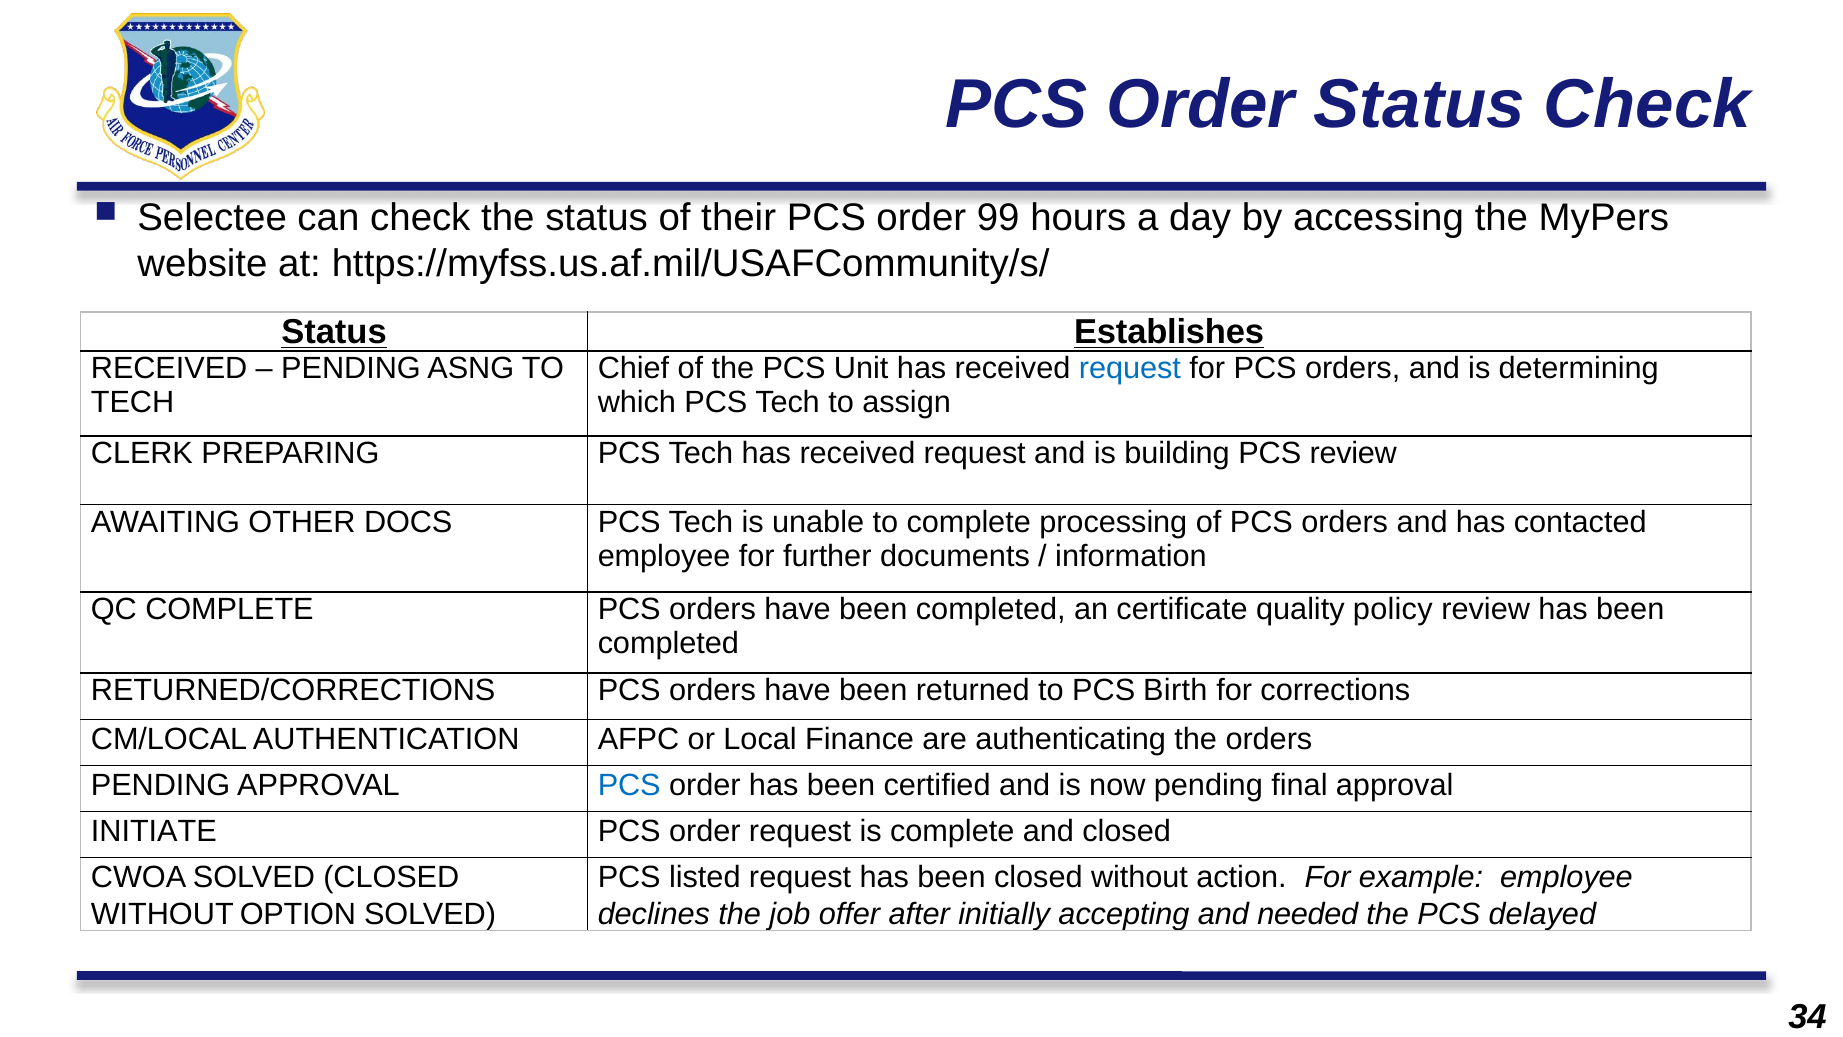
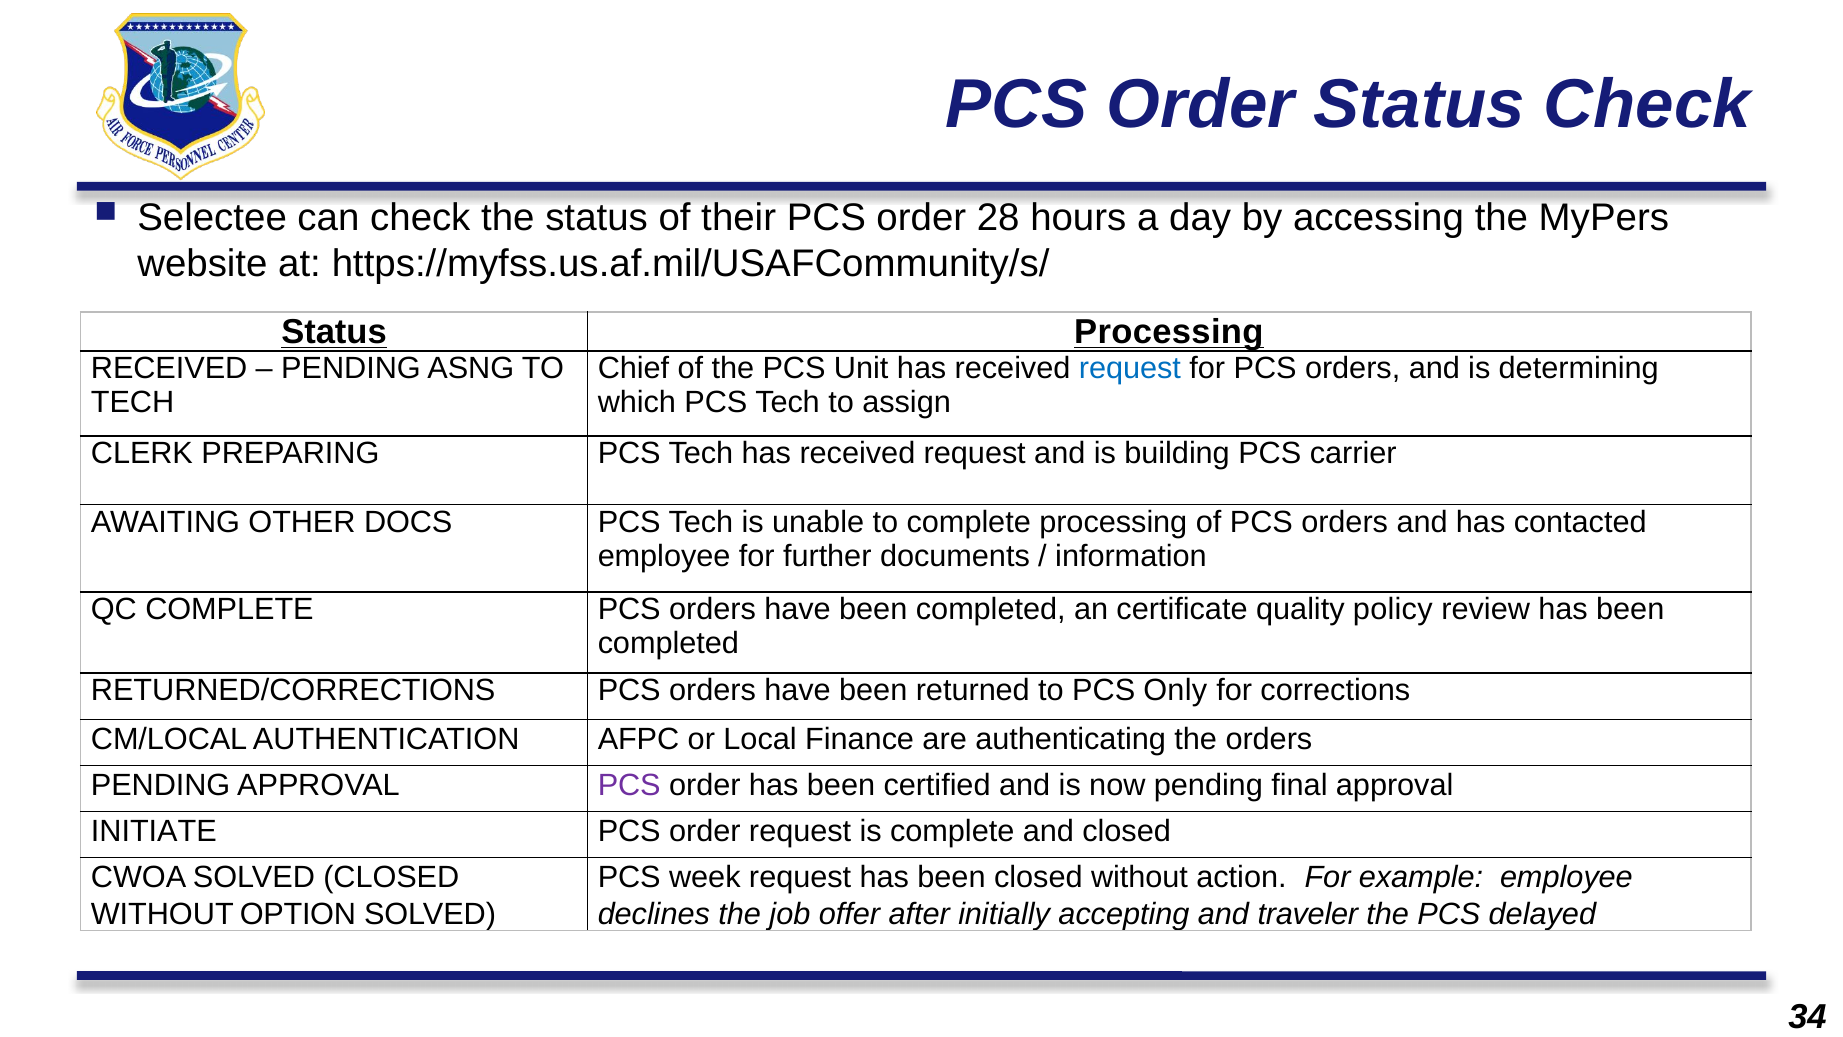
99: 99 -> 28
Status Establishes: Establishes -> Processing
PCS review: review -> carrier
Birth: Birth -> Only
PCS at (629, 785) colour: blue -> purple
listed: listed -> week
needed: needed -> traveler
